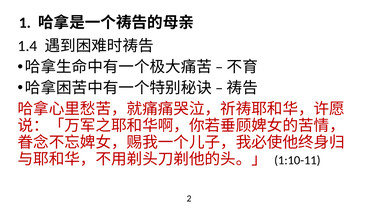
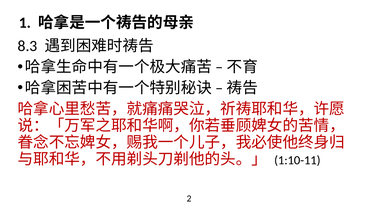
1.4: 1.4 -> 8.3
